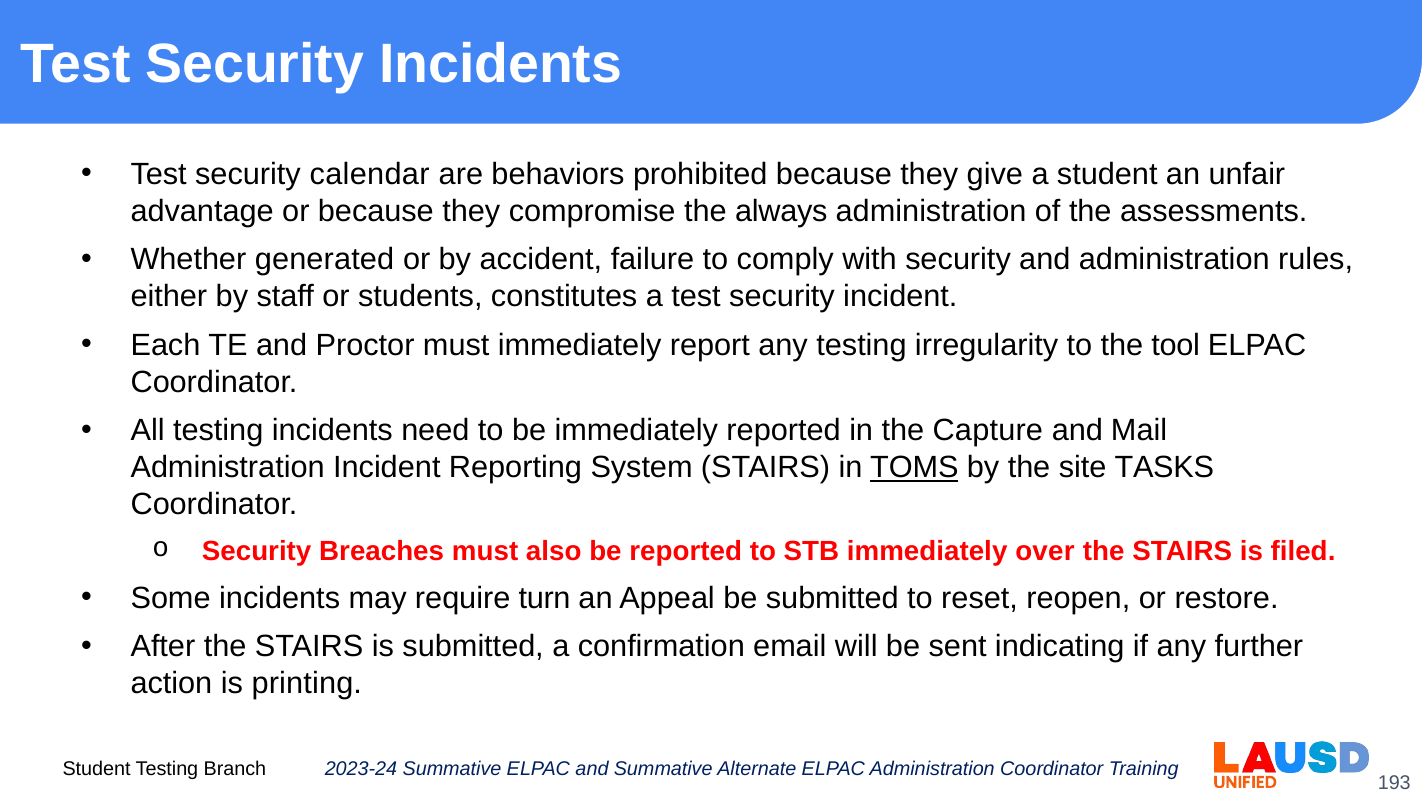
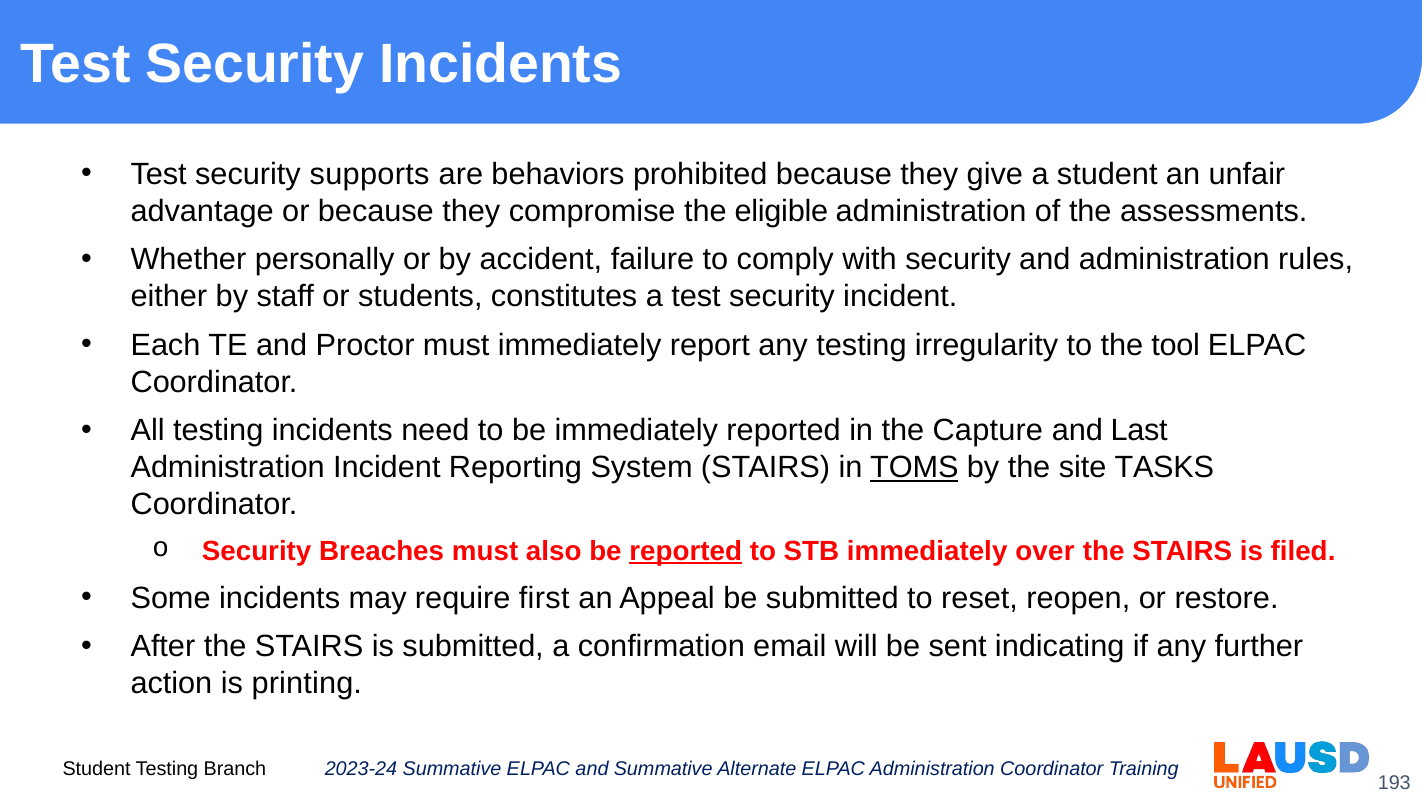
calendar: calendar -> supports
always: always -> eligible
generated: generated -> personally
Mail: Mail -> Last
reported at (686, 551) underline: none -> present
turn: turn -> first
